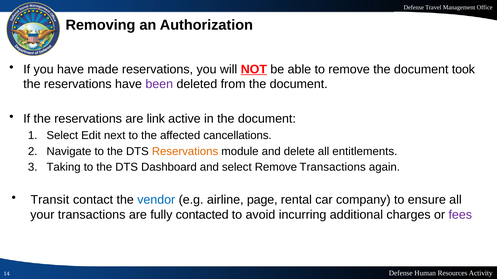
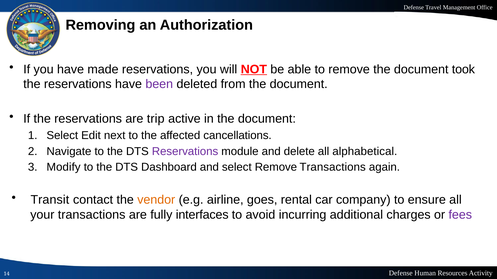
link: link -> trip
Reservations at (185, 152) colour: orange -> purple
entitlements: entitlements -> alphabetical
Taking: Taking -> Modify
vendor colour: blue -> orange
page: page -> goes
contacted: contacted -> interfaces
